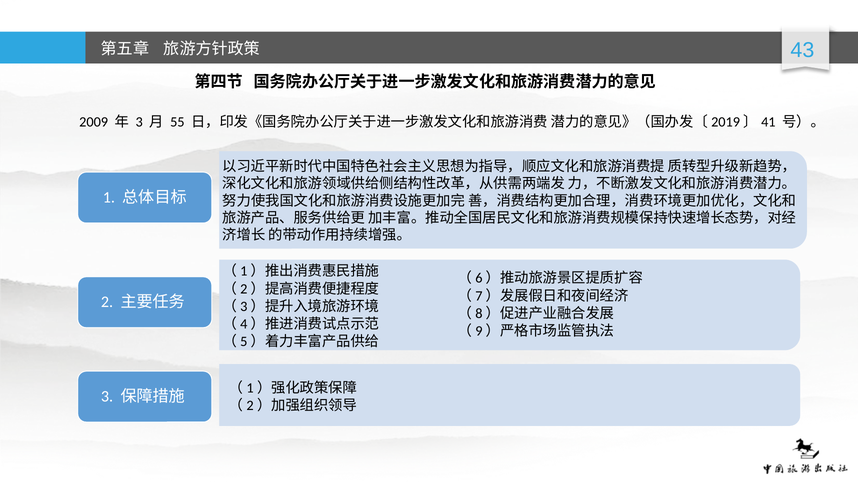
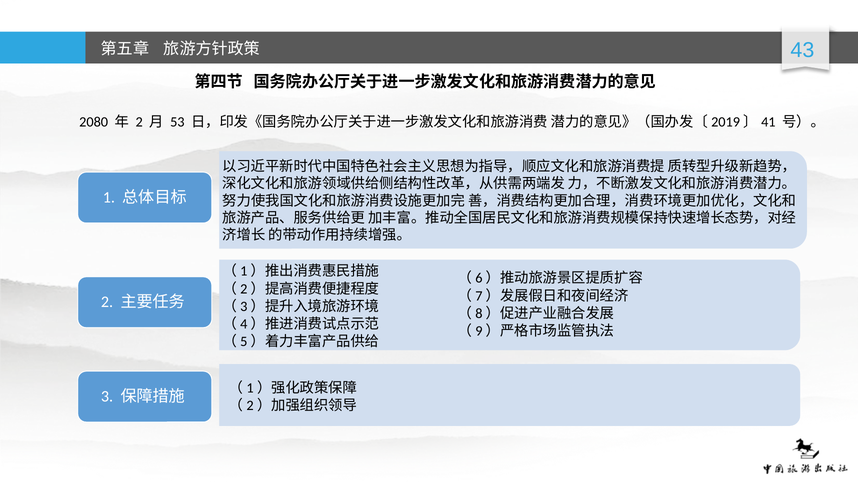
2009: 2009 -> 2080
3 at (139, 122): 3 -> 2
55: 55 -> 53
